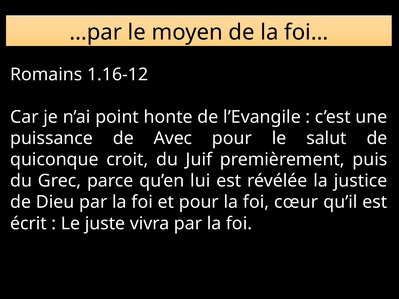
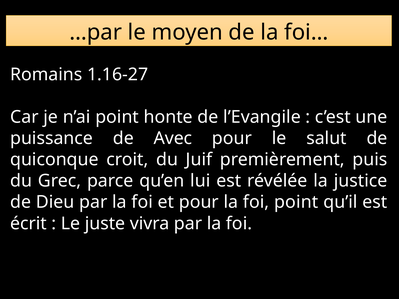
1.16-12: 1.16-12 -> 1.16-27
foi cœur: cœur -> point
